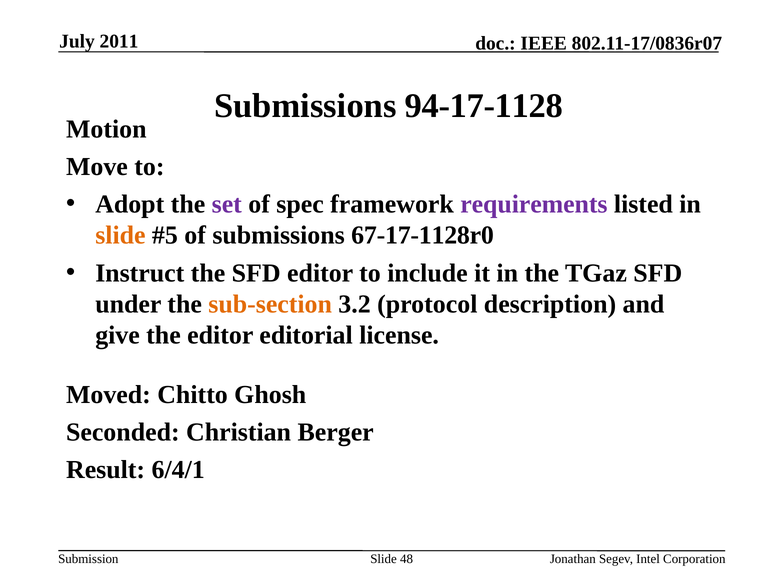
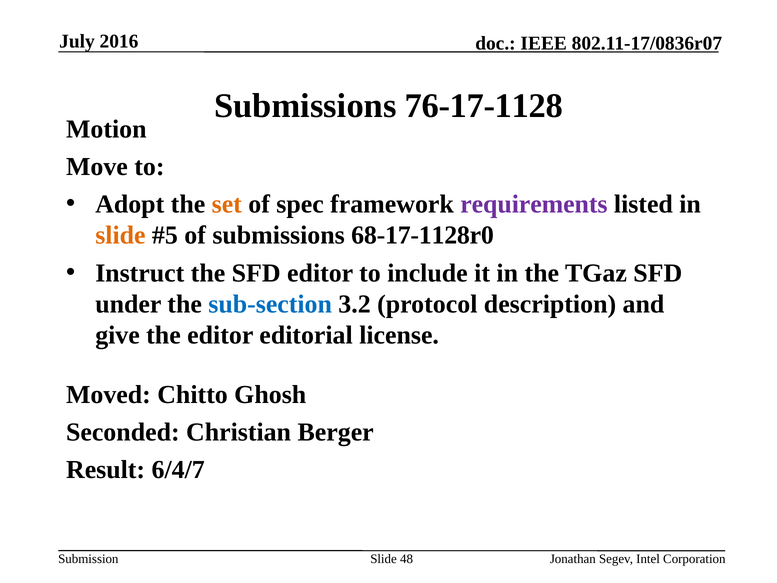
2011: 2011 -> 2016
94-17-1128: 94-17-1128 -> 76-17-1128
set colour: purple -> orange
67-17-1128r0: 67-17-1128r0 -> 68-17-1128r0
sub-section colour: orange -> blue
6/4/1: 6/4/1 -> 6/4/7
